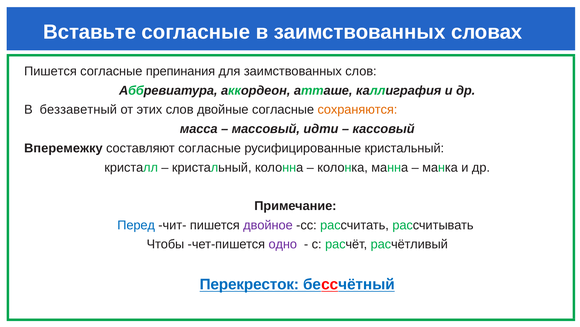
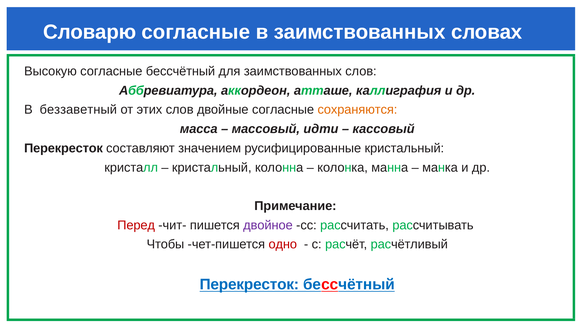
Вставьте: Вставьте -> Словарю
Пишется at (50, 71): Пишется -> Высокую
согласные препинания: препинания -> бессчётный
Вперемежку at (63, 148): Вперемежку -> Перекресток
составляют согласные: согласные -> значением
Перед colour: blue -> red
одно colour: purple -> red
